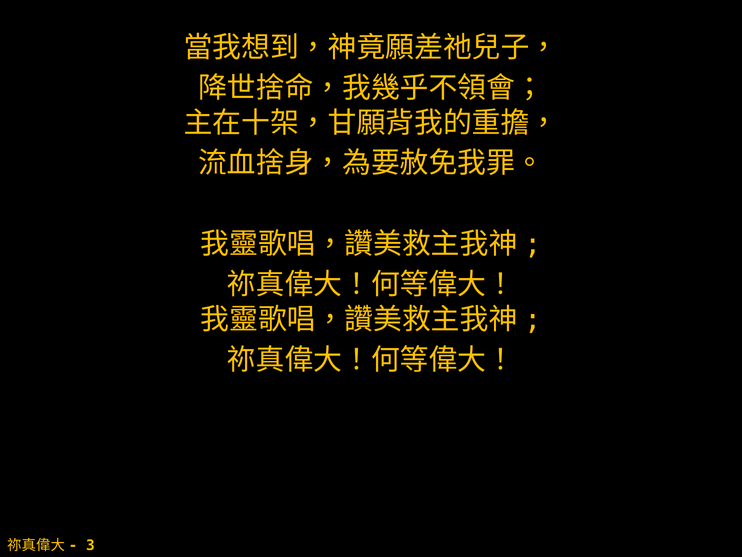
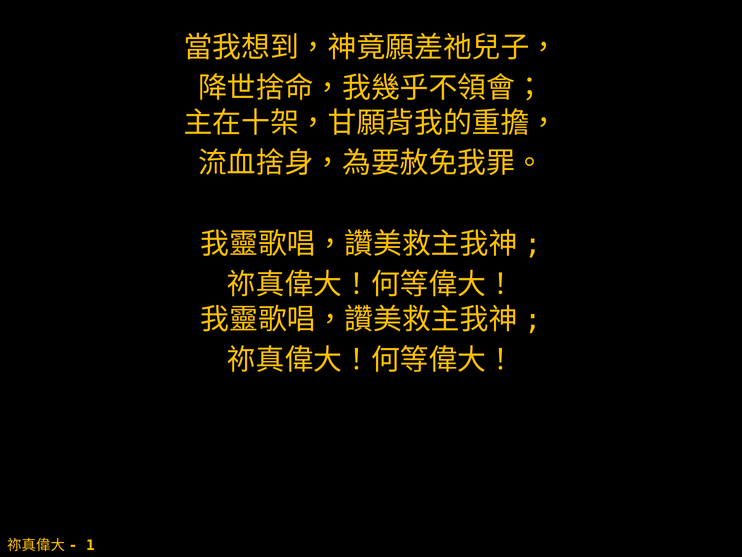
3: 3 -> 1
